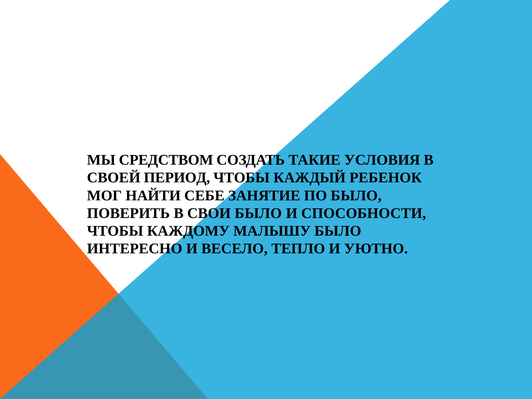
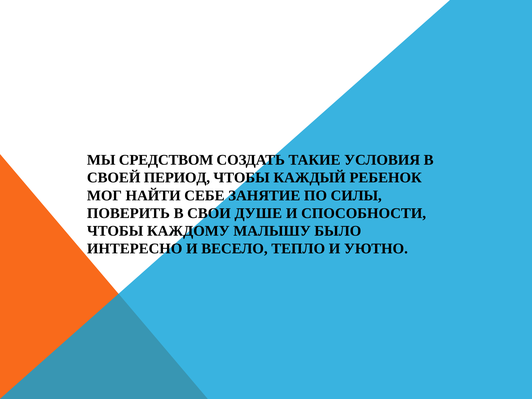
ПО БЫЛО: БЫЛО -> СИЛЫ
СВОИ БЫЛО: БЫЛО -> ДУШЕ
